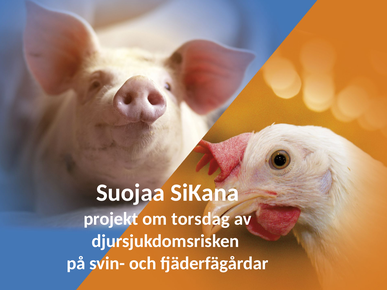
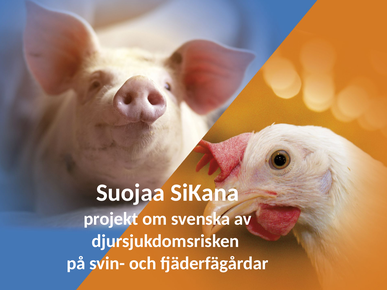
torsdag: torsdag -> svenska
